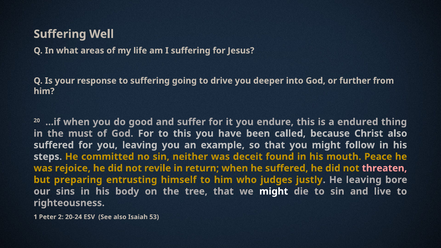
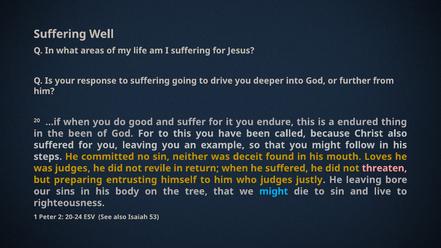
the must: must -> been
Peace: Peace -> Loves
was rejoice: rejoice -> judges
might at (274, 191) colour: white -> light blue
